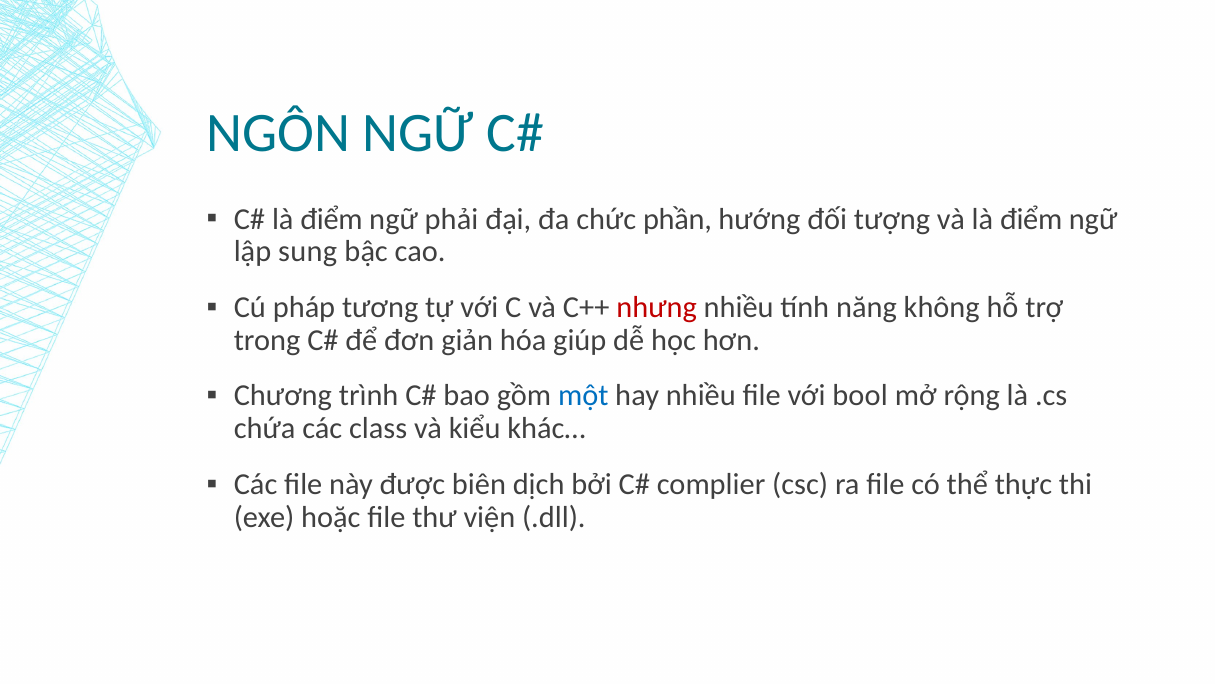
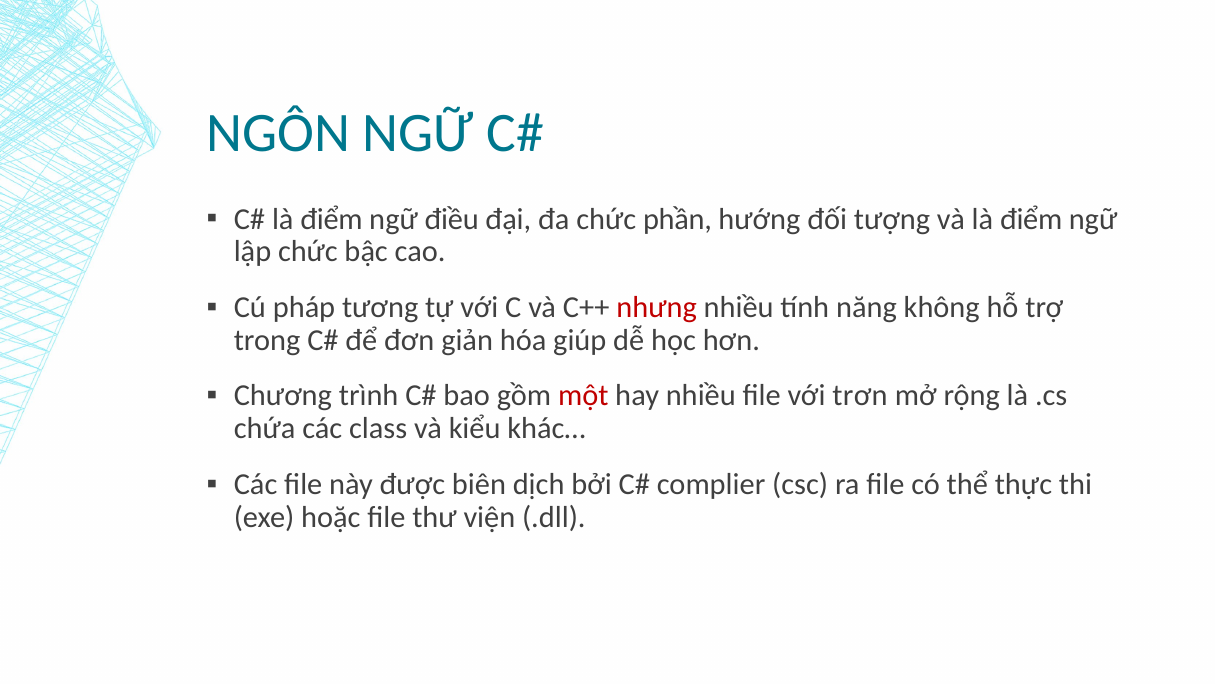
phải: phải -> điều
lập sung: sung -> chức
một colour: blue -> red
bool: bool -> trơn
